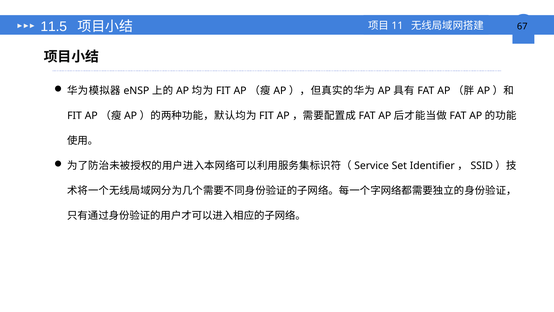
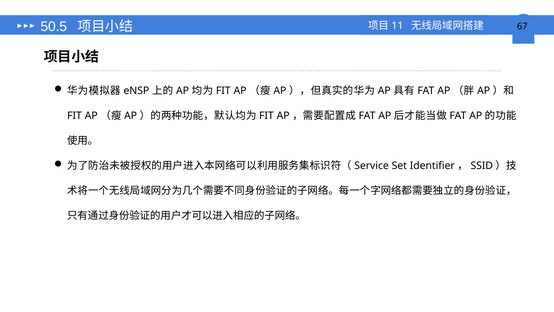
11.5: 11.5 -> 50.5
